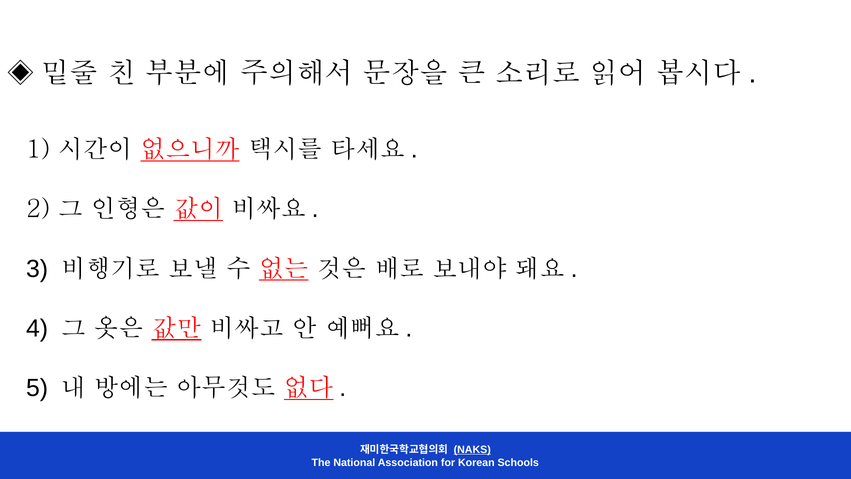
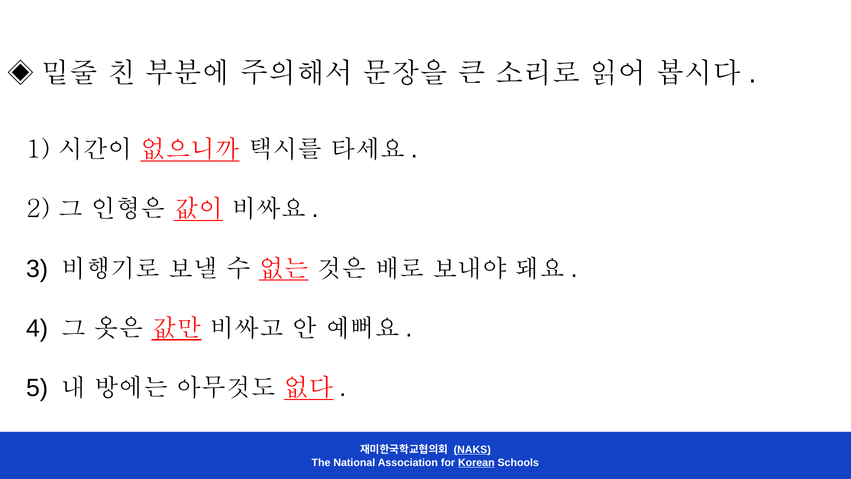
Korean underline: none -> present
